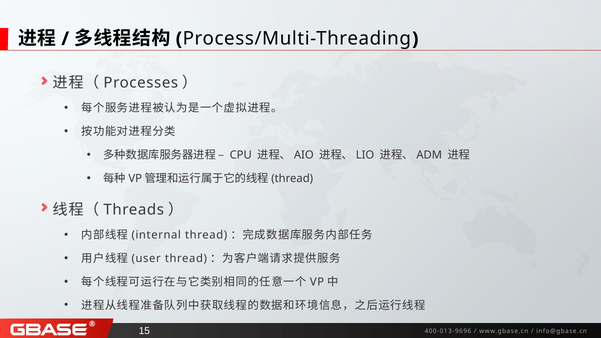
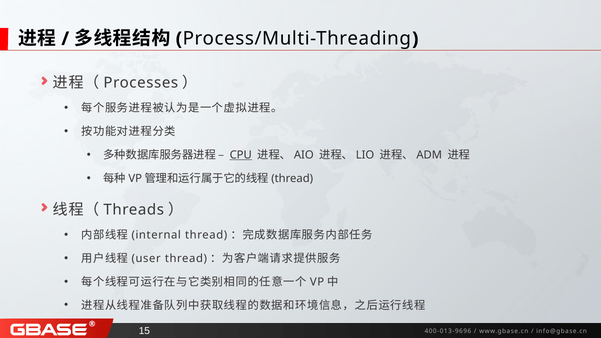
CPU underline: none -> present
